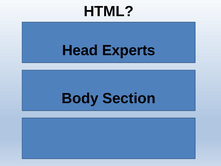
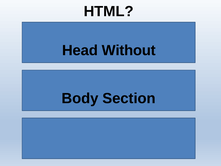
Experts: Experts -> Without
